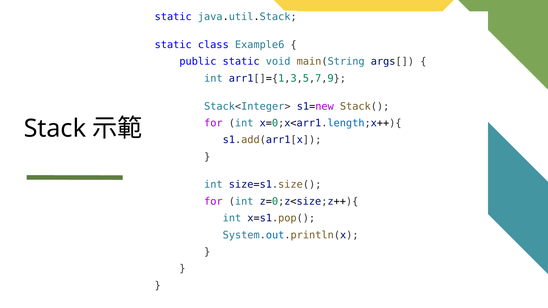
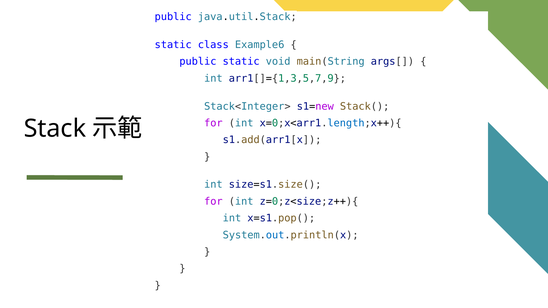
static at (173, 17): static -> public
